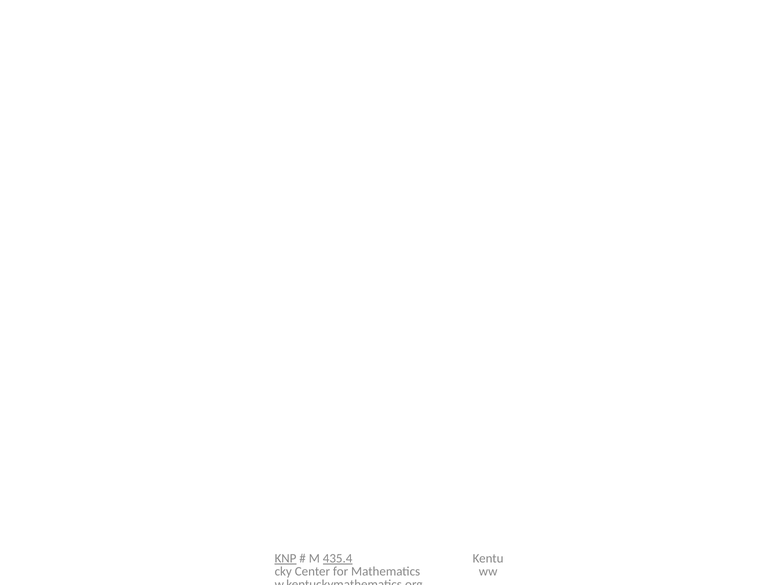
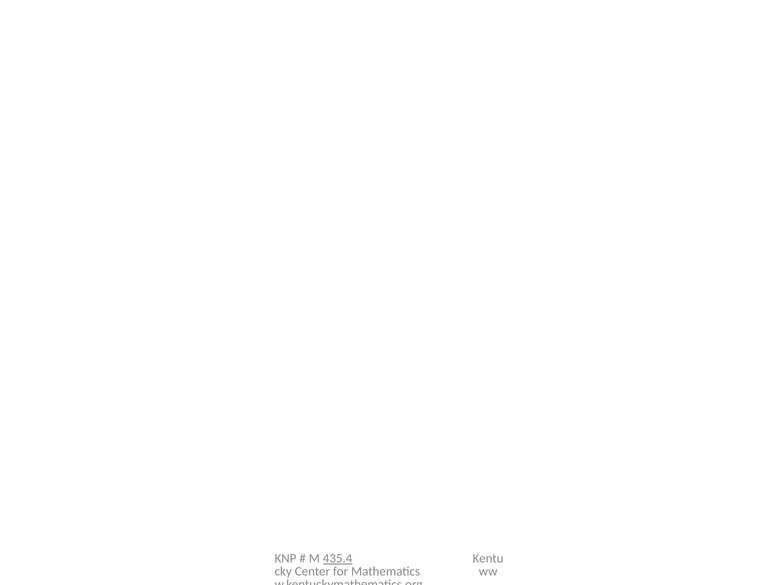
KNP underline: present -> none
